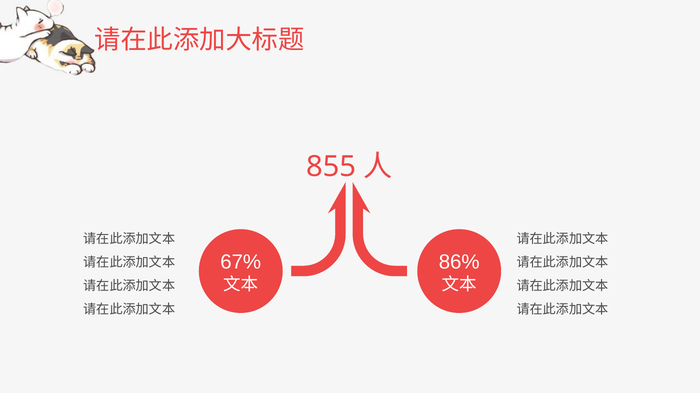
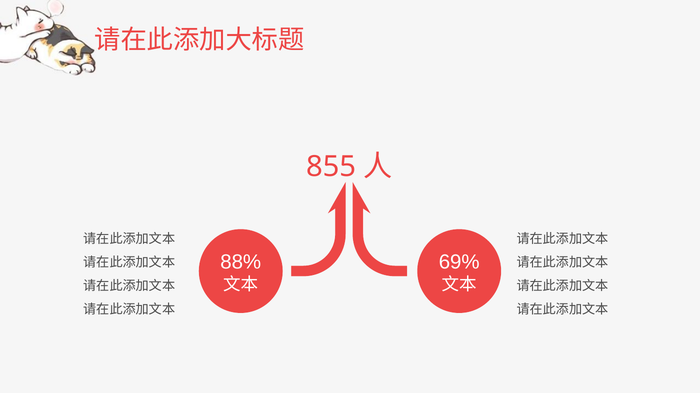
67%: 67% -> 88%
86%: 86% -> 69%
